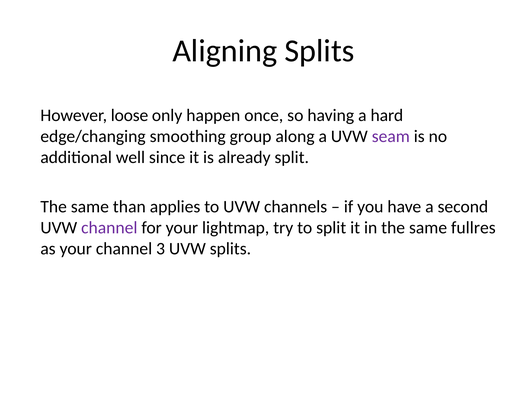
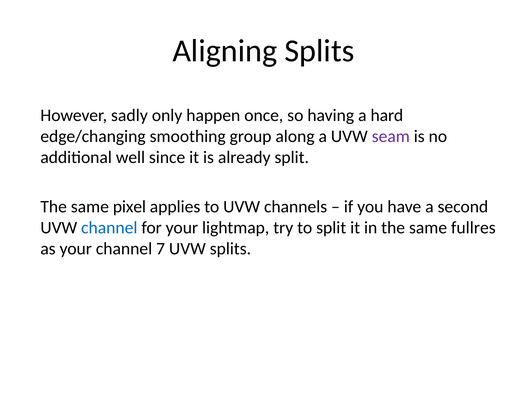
loose: loose -> sadly
than: than -> pixel
channel at (109, 228) colour: purple -> blue
3: 3 -> 7
